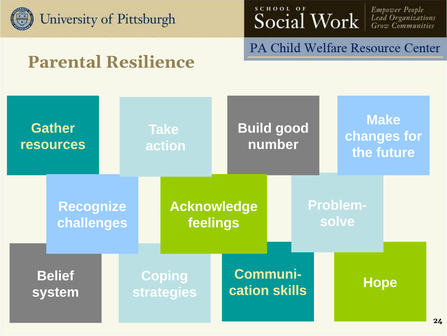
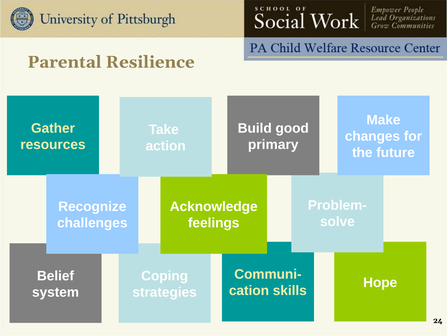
number: number -> primary
